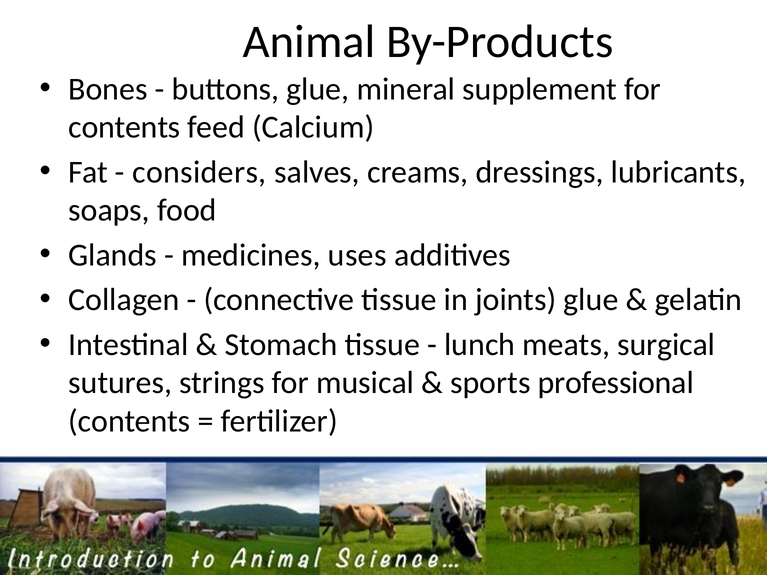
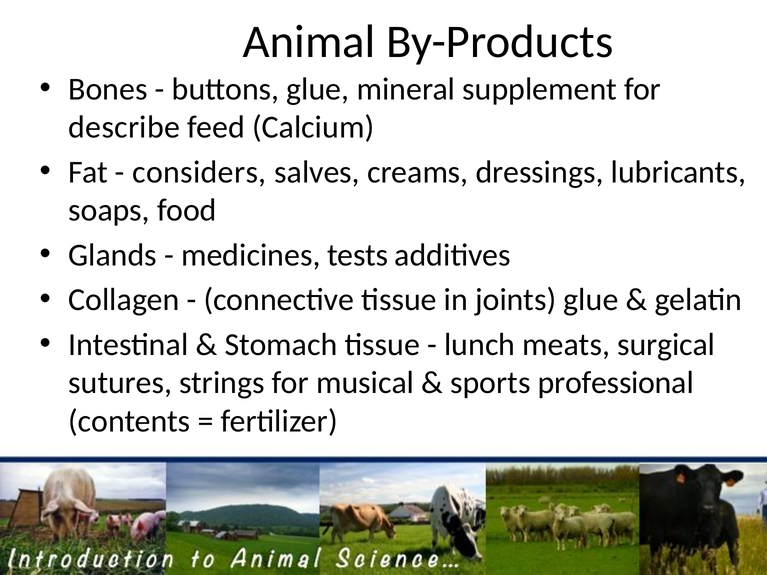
contents at (124, 127): contents -> describe
uses: uses -> tests
